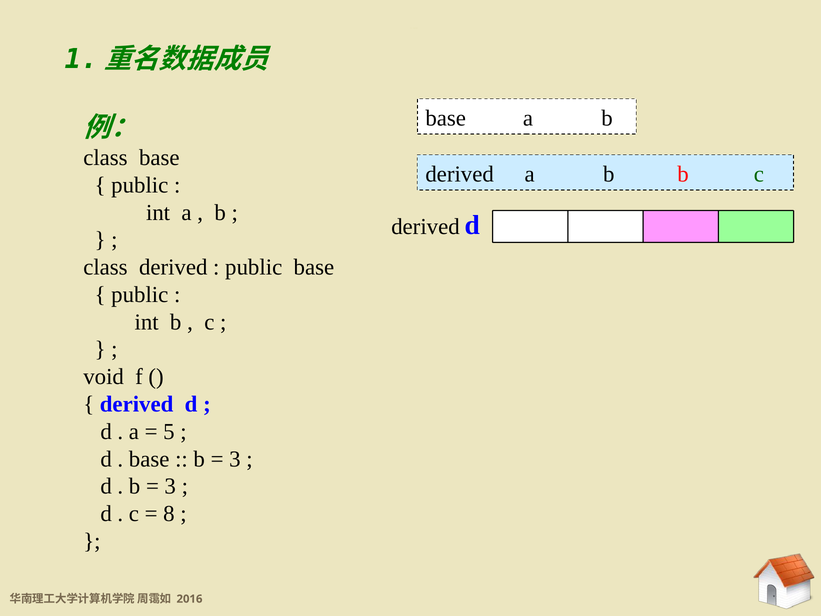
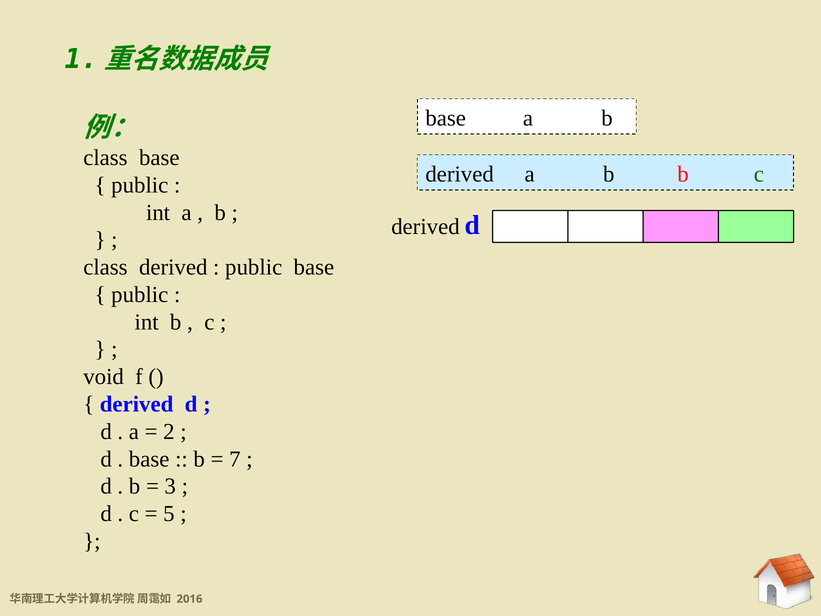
5: 5 -> 2
3 at (235, 459): 3 -> 7
8: 8 -> 5
